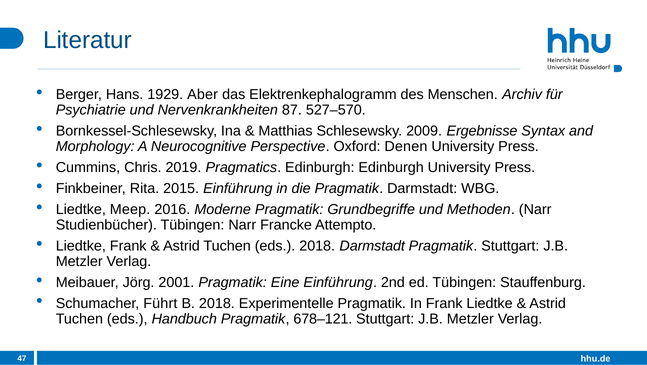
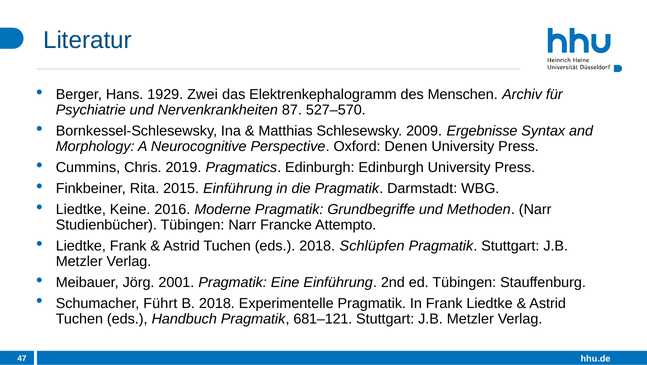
Aber: Aber -> Zwei
Meep: Meep -> Keine
2018 Darmstadt: Darmstadt -> Schlüpfen
678–121: 678–121 -> 681–121
